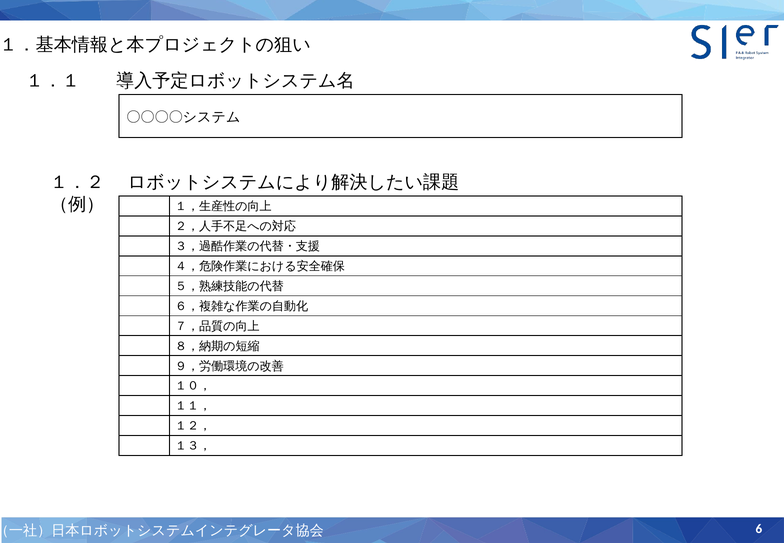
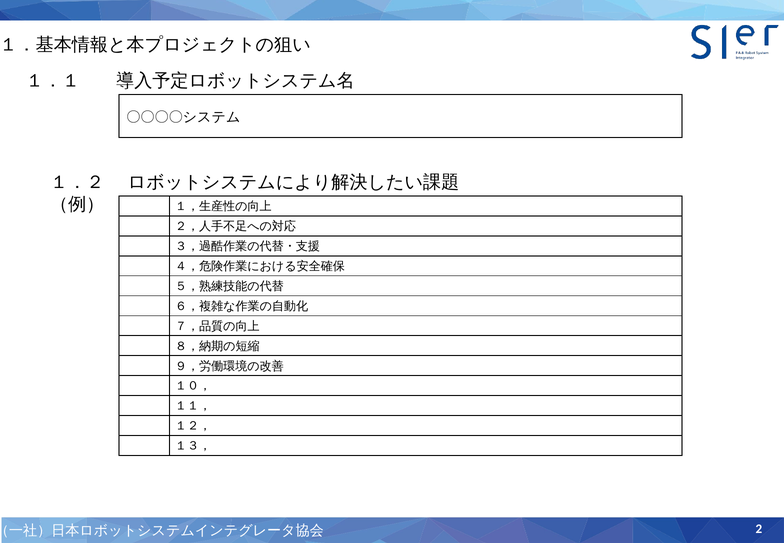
6: 6 -> 2
